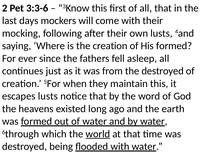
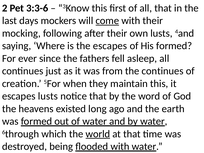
come underline: none -> present
the creation: creation -> escapes
the destroyed: destroyed -> continues
